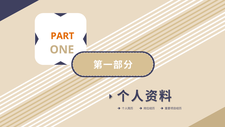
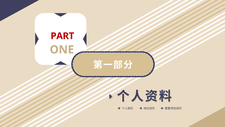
PART colour: orange -> red
